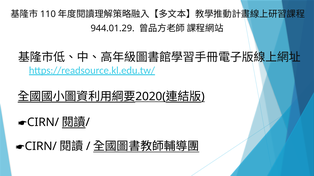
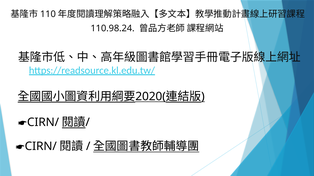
944.01.29: 944.01.29 -> 110.98.24
